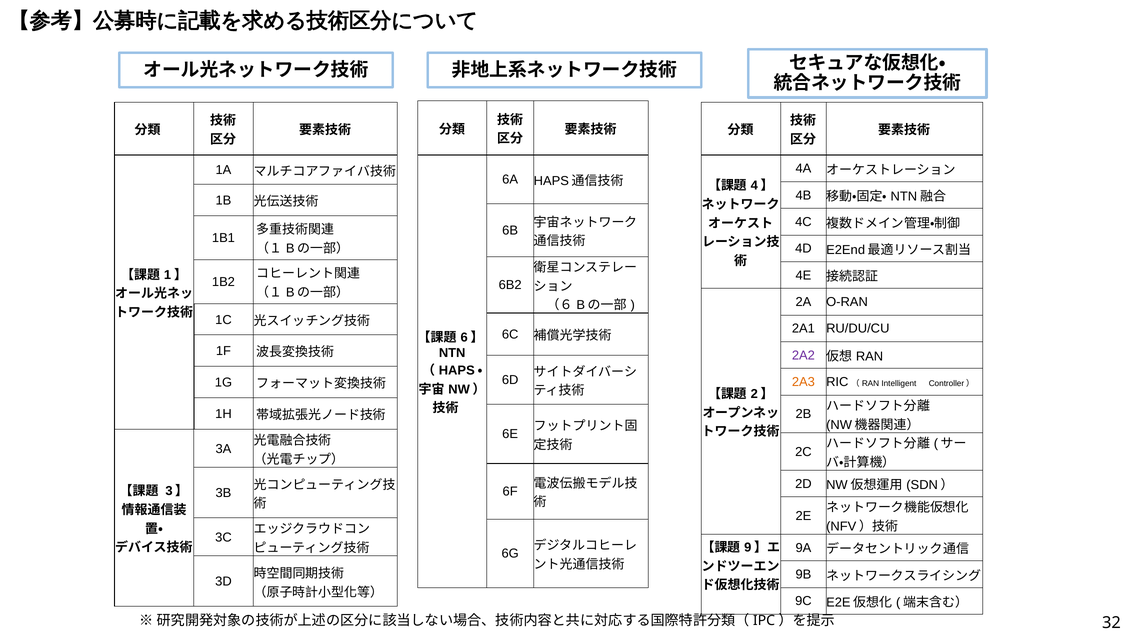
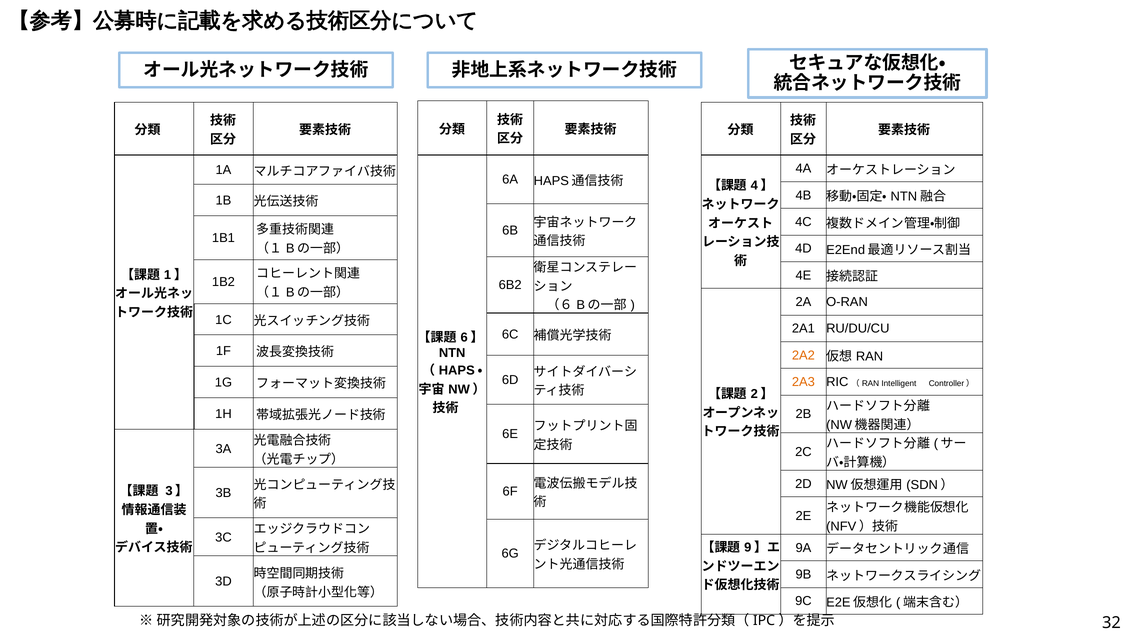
2A2 colour: purple -> orange
